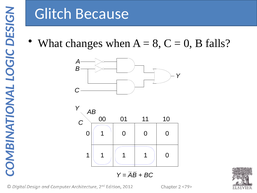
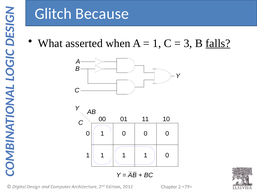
changes: changes -> asserted
8 at (157, 43): 8 -> 1
0 at (188, 43): 0 -> 3
falls underline: none -> present
